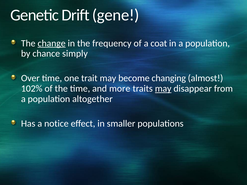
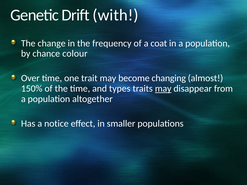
gene: gene -> with
change underline: present -> none
simply: simply -> colour
102%: 102% -> 150%
more: more -> types
